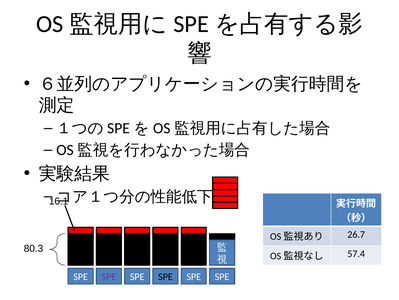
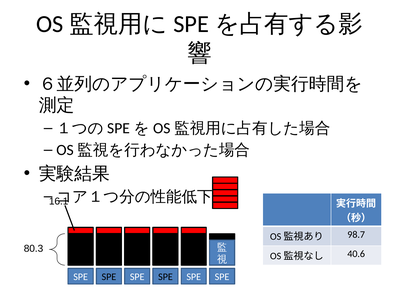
26.7: 26.7 -> 98.7
57.4: 57.4 -> 40.6
SPE at (109, 276) colour: purple -> black
